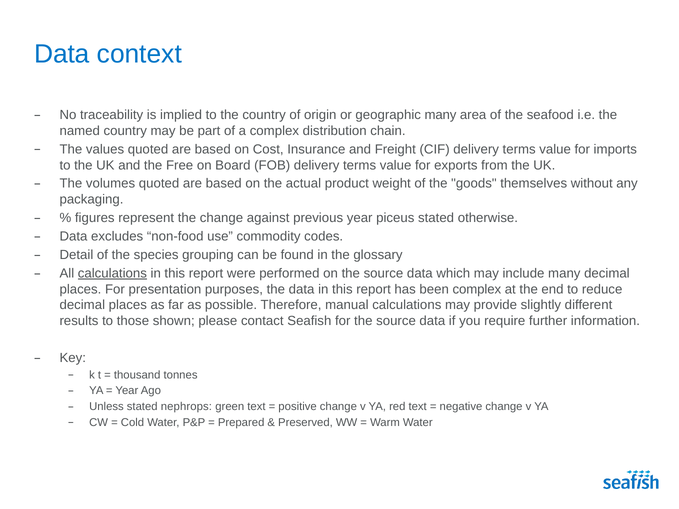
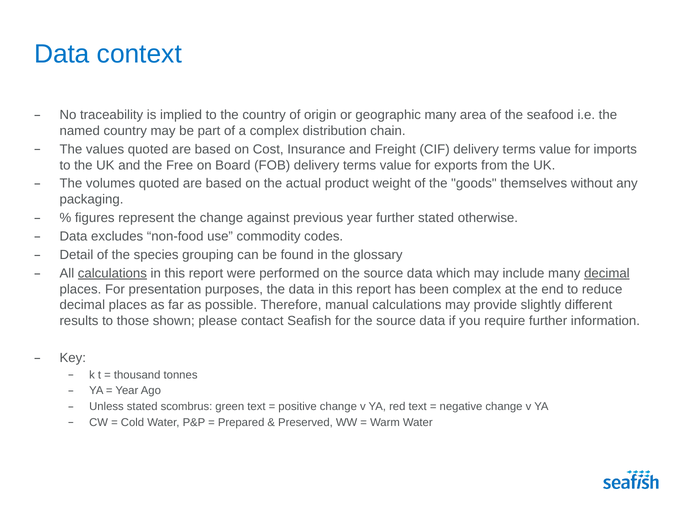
year piceus: piceus -> further
decimal at (607, 274) underline: none -> present
nephrops: nephrops -> scombrus
